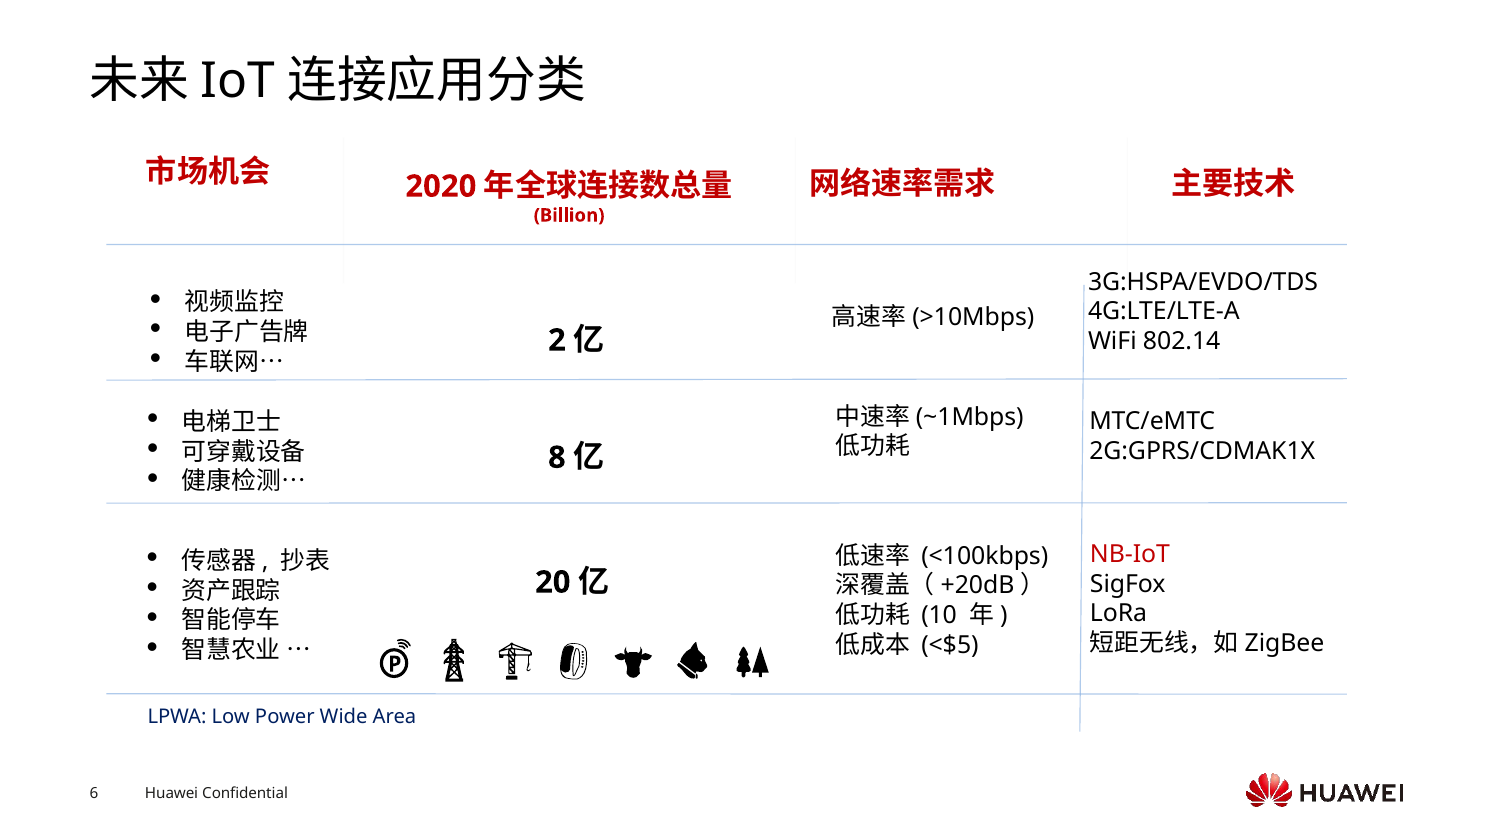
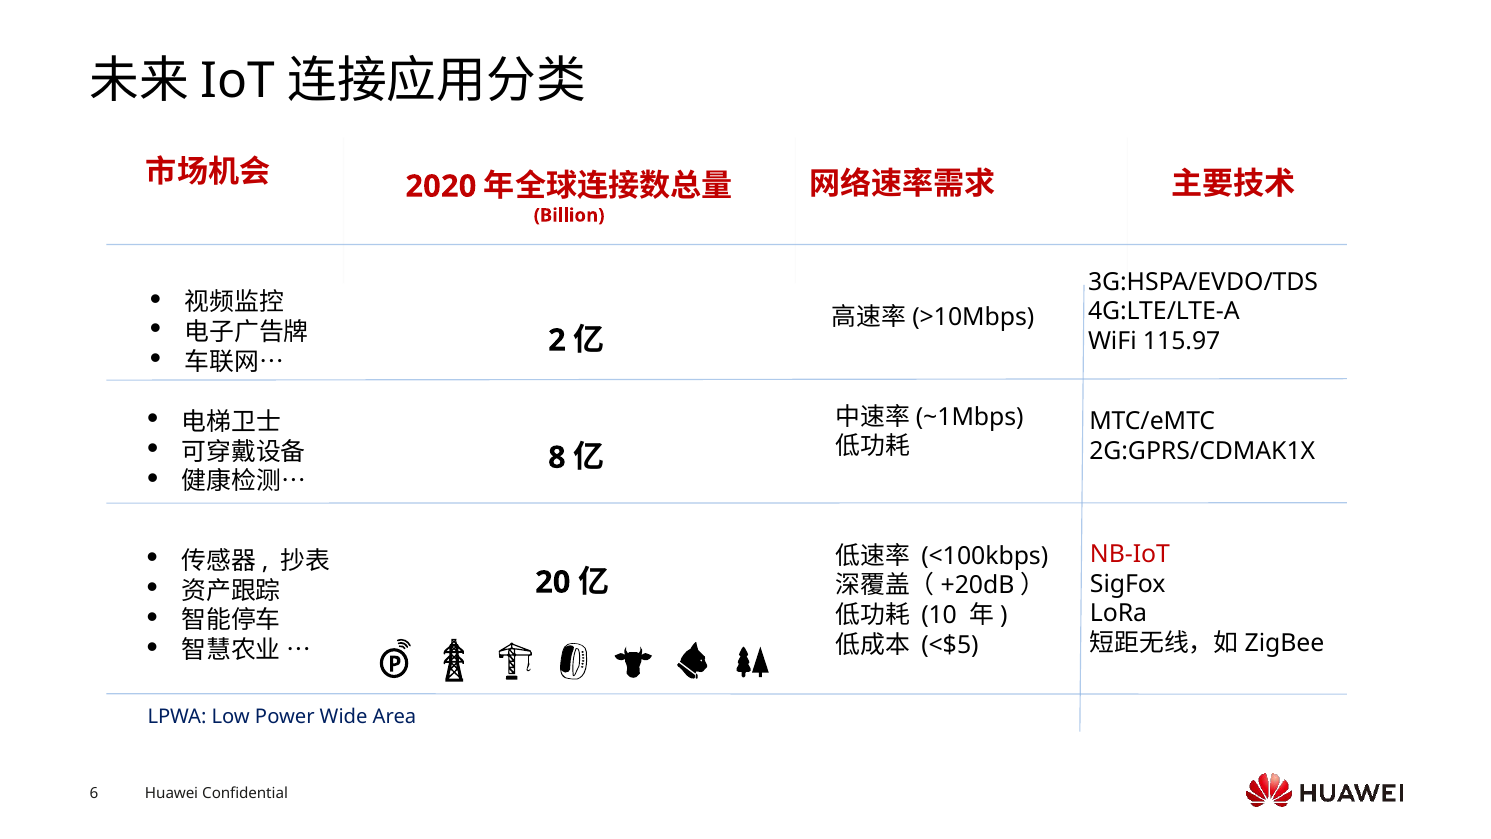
802.14: 802.14 -> 115.97
